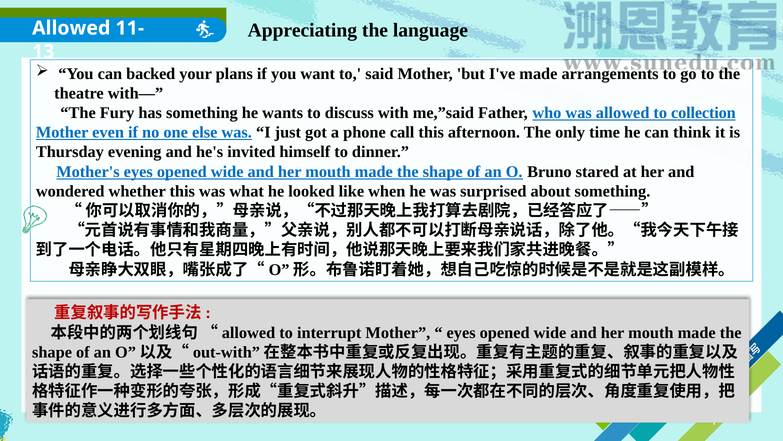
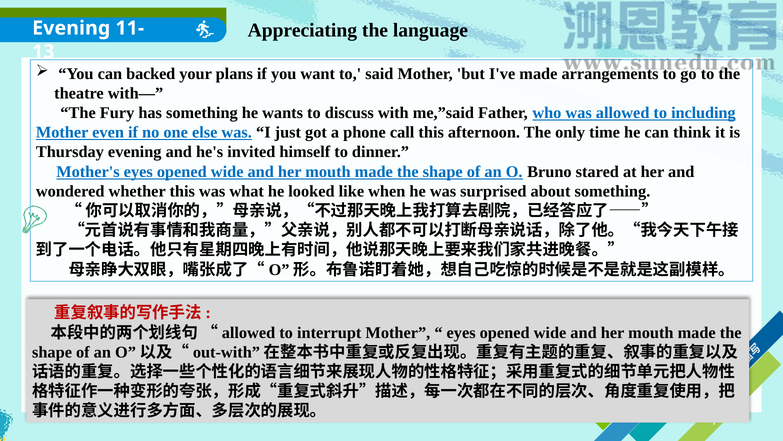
Allowed at (71, 28): Allowed -> Evening
collection: collection -> including
